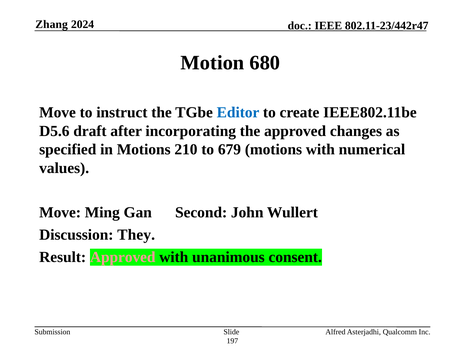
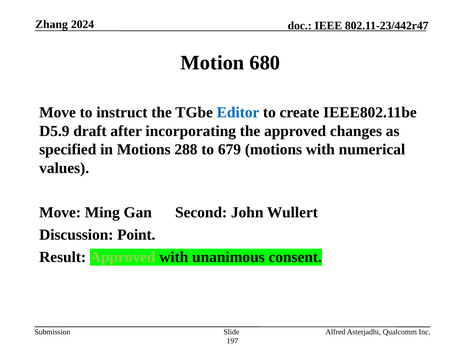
D5.6: D5.6 -> D5.9
210: 210 -> 288
They: They -> Point
Approved at (123, 257) colour: pink -> light green
